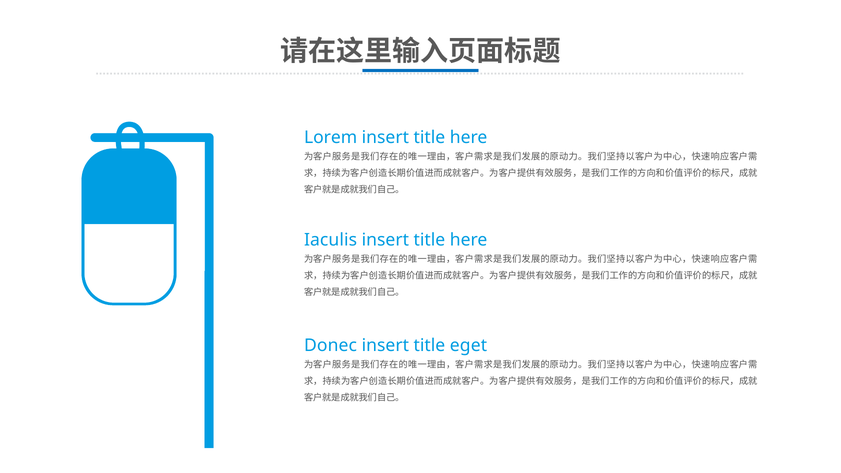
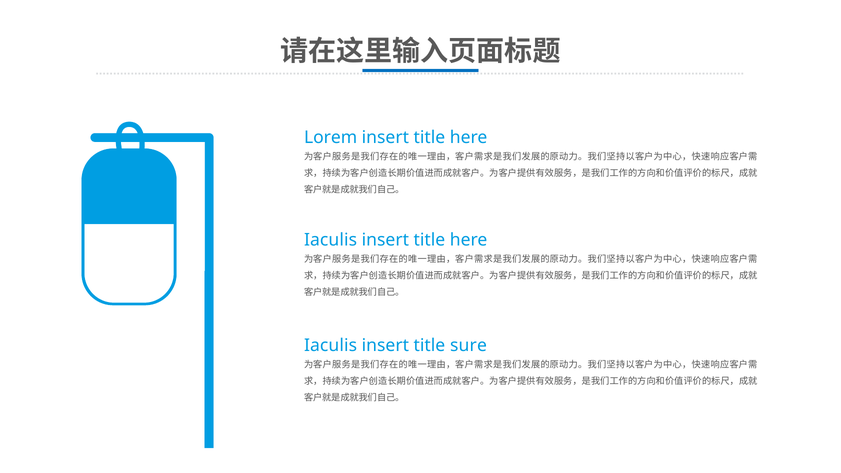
Donec at (331, 345): Donec -> Iaculis
eget: eget -> sure
